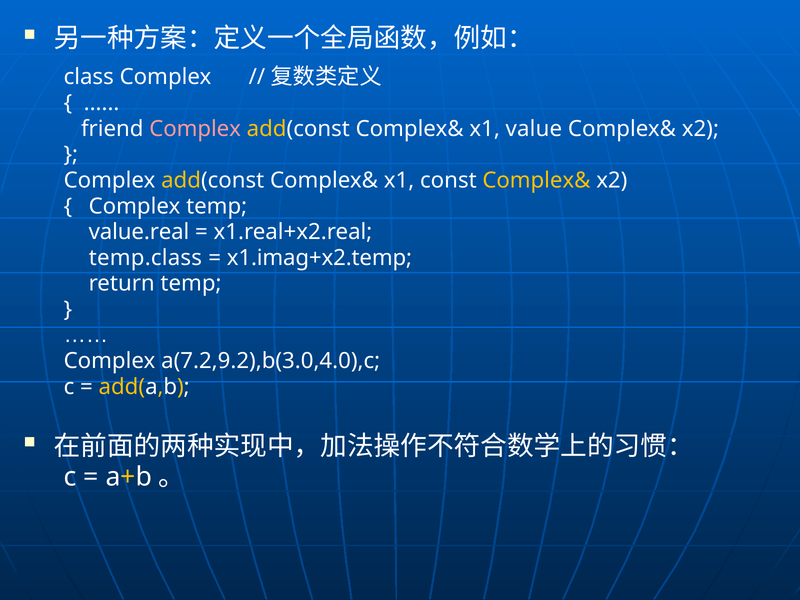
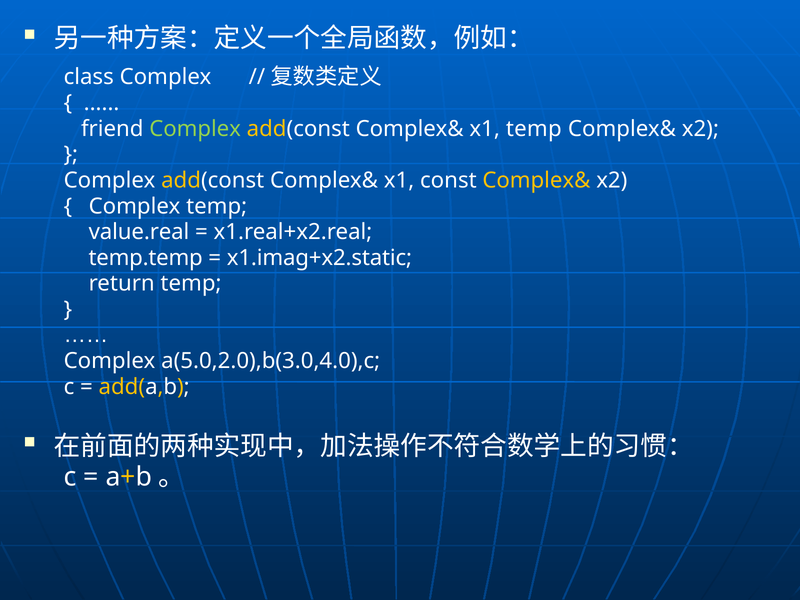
Complex at (195, 129) colour: pink -> light green
x1 value: value -> temp
temp.class: temp.class -> temp.temp
x1.imag+x2.temp: x1.imag+x2.temp -> x1.imag+x2.static
a(7.2,9.2),b(3.0,4.0),c: a(7.2,9.2),b(3.0,4.0),c -> a(5.0,2.0),b(3.0,4.0),c
